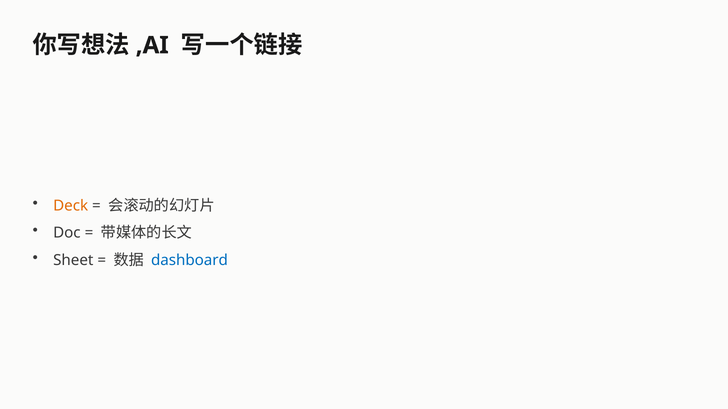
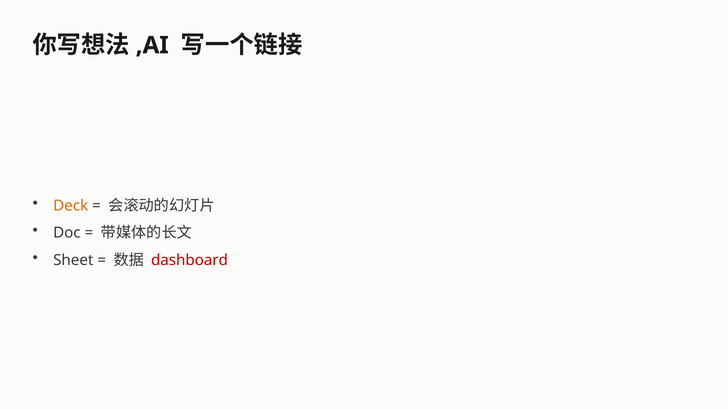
dashboard colour: blue -> red
